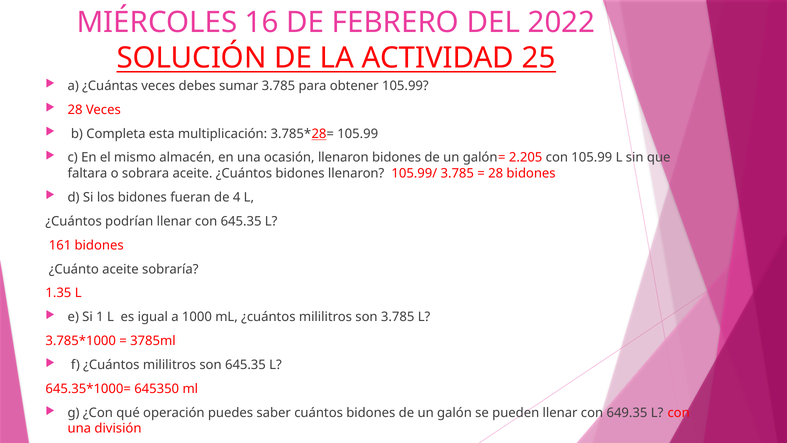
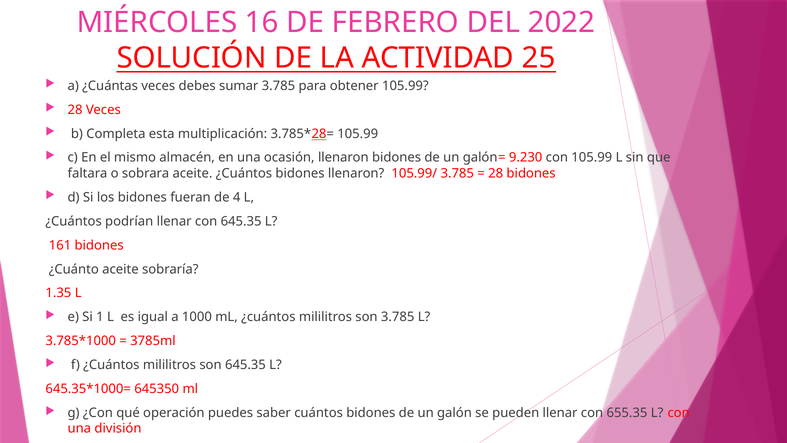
2.205: 2.205 -> 9.230
649.35: 649.35 -> 655.35
